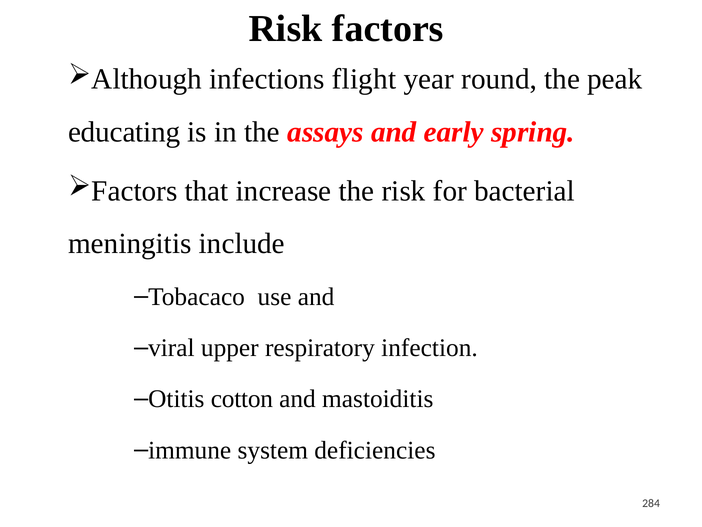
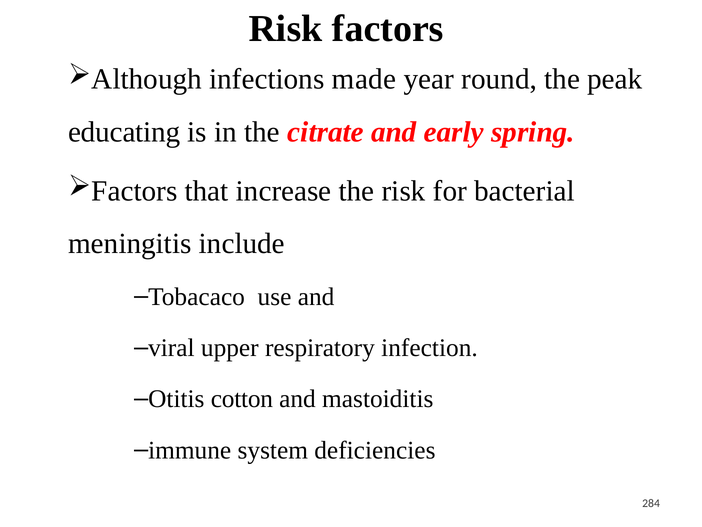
flight: flight -> made
assays: assays -> citrate
